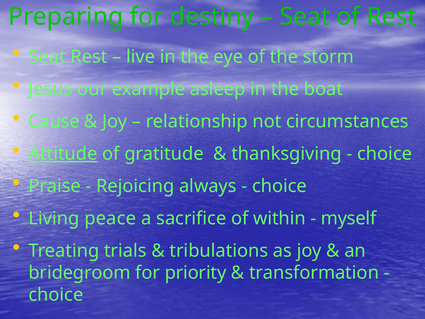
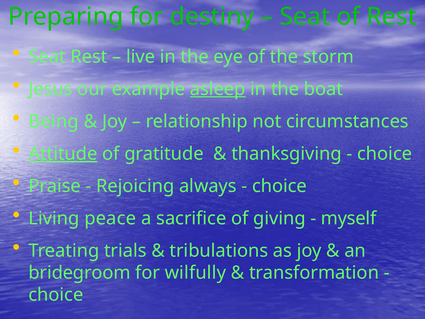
asleep underline: none -> present
Cause: Cause -> Being
within: within -> giving
priority: priority -> wilfully
